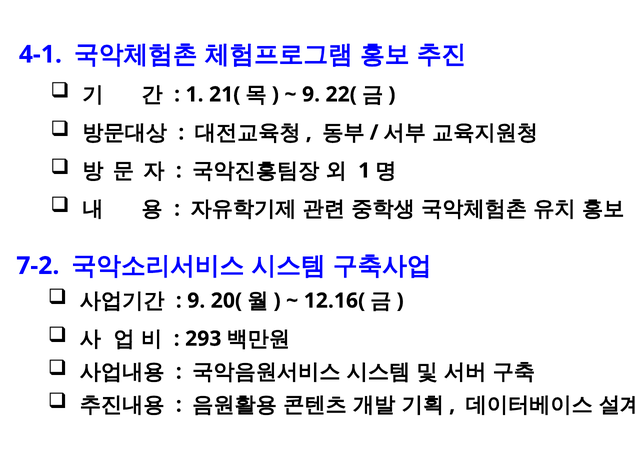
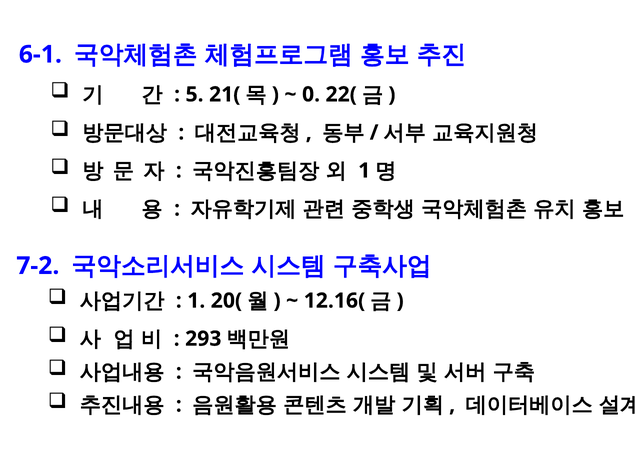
4-1: 4-1 -> 6-1
1 at (195, 94): 1 -> 5
9 at (311, 94): 9 -> 0
9 at (196, 301): 9 -> 1
